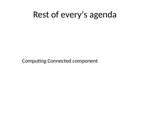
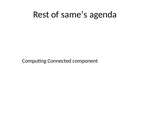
every’s: every’s -> same’s
